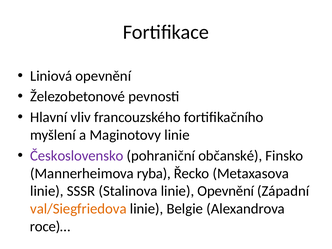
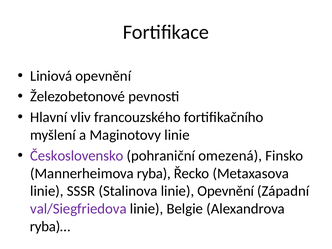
občanské: občanské -> omezená
val/Siegfriedova colour: orange -> purple
roce)…: roce)… -> ryba)…
